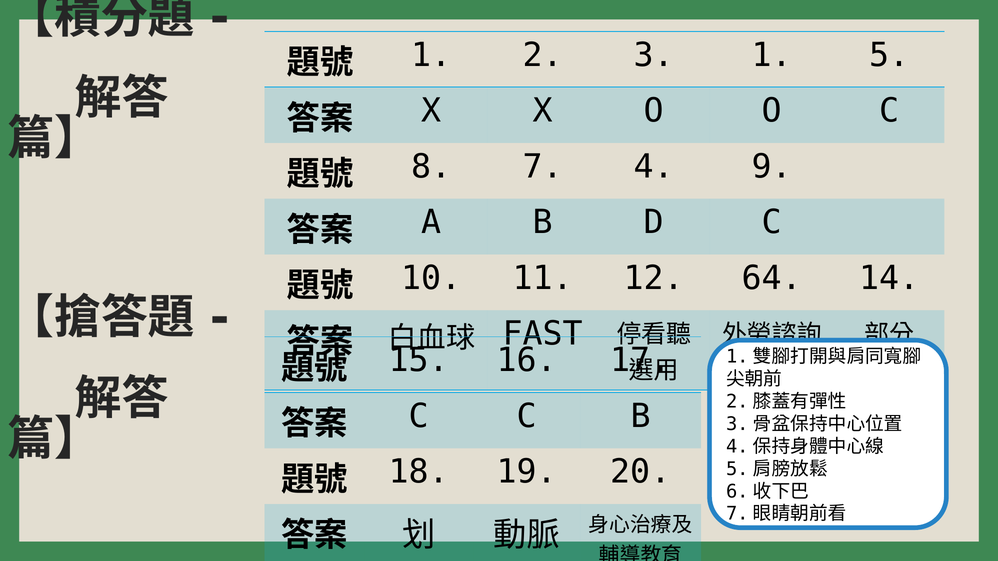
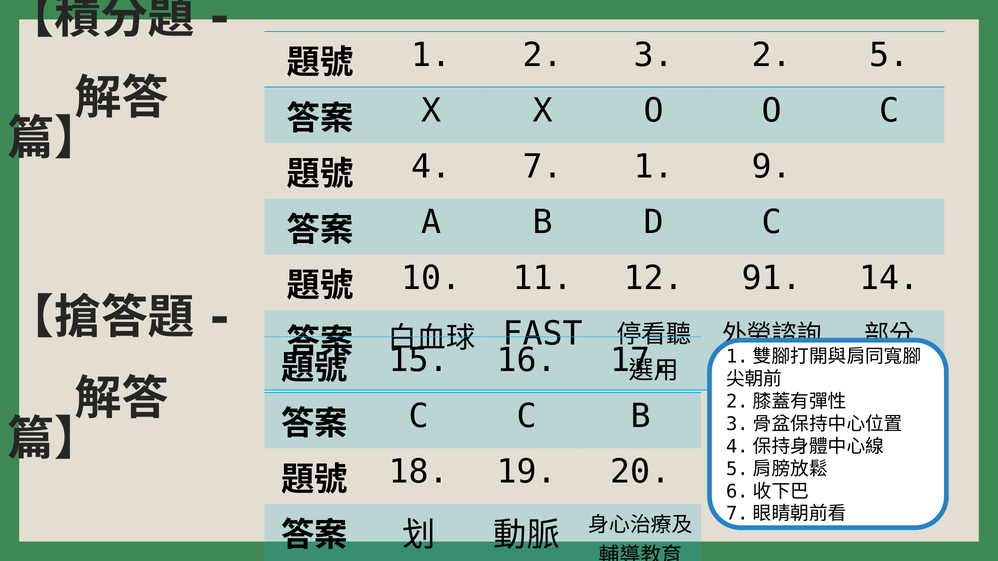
3 1: 1 -> 2
8: 8 -> 4
7 4: 4 -> 1
64: 64 -> 91
